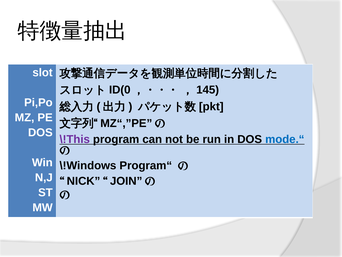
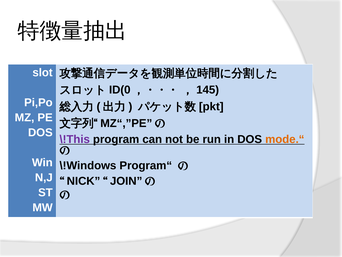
mode.“ colour: blue -> orange
